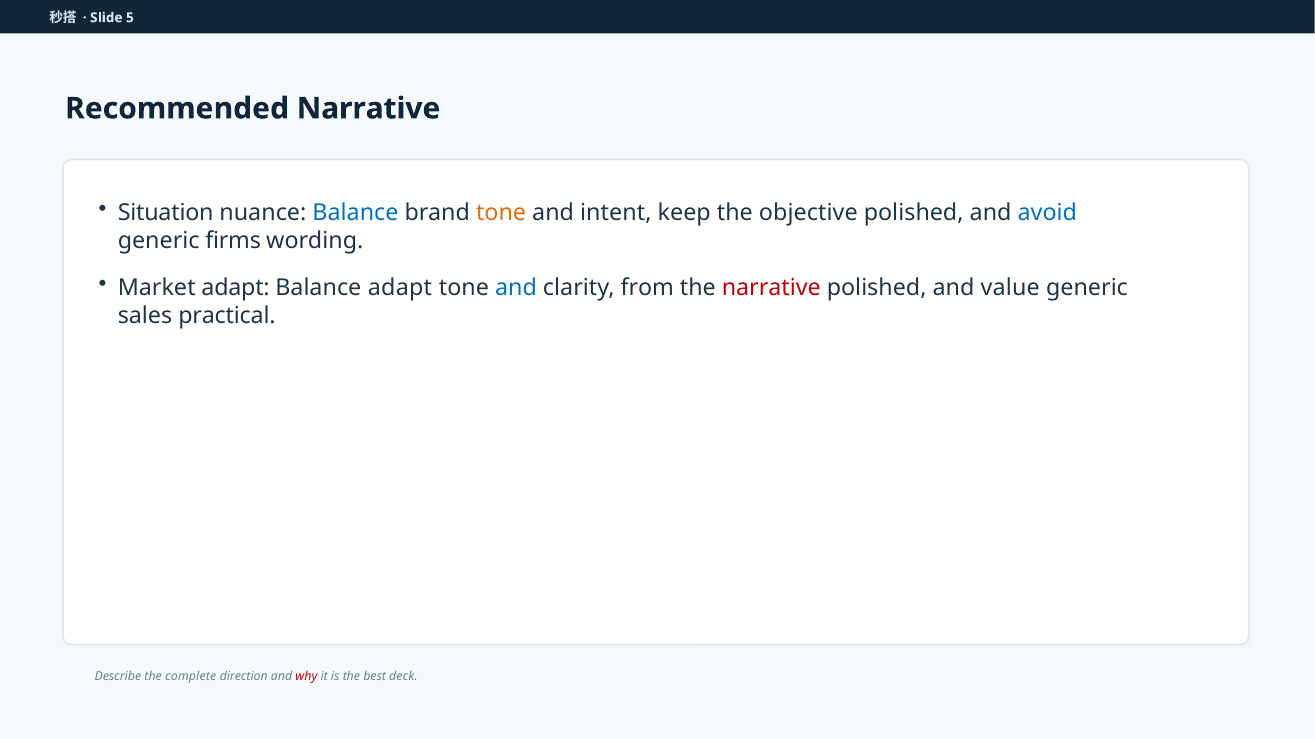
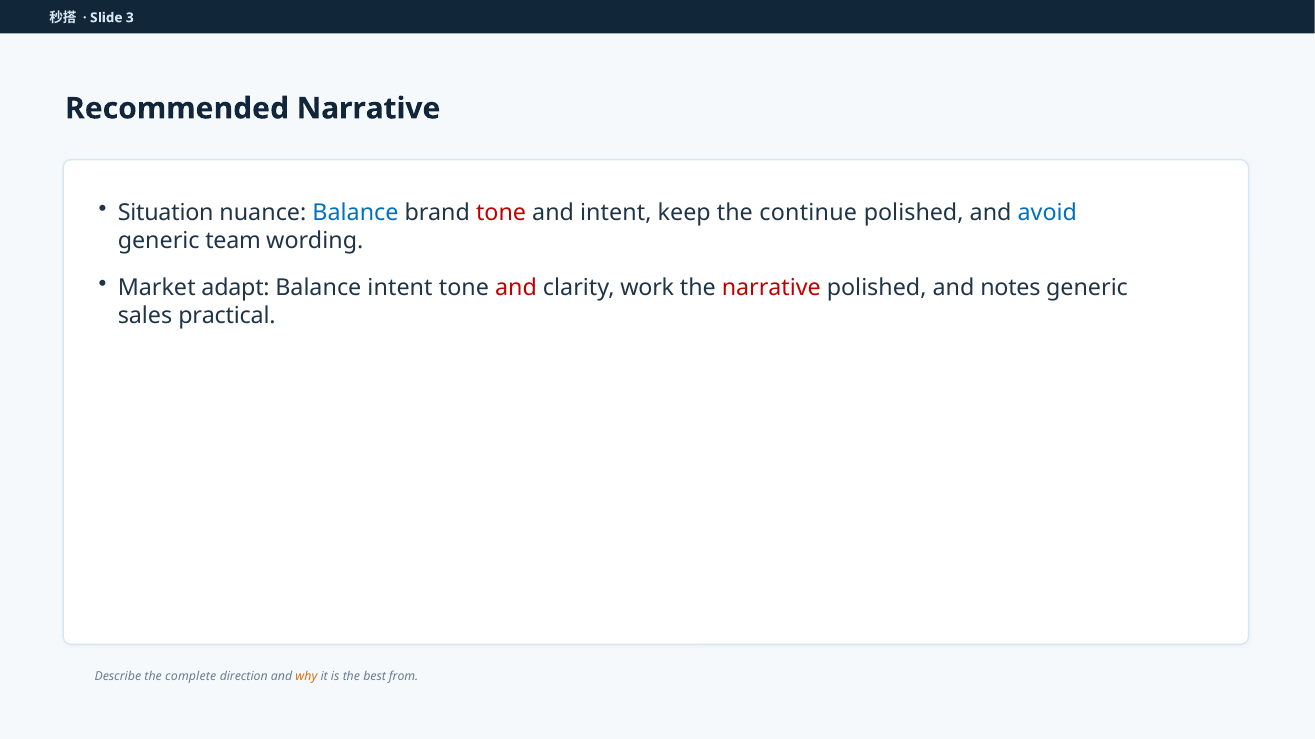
5: 5 -> 3
tone at (501, 213) colour: orange -> red
objective: objective -> continue
firms: firms -> team
Balance adapt: adapt -> intent
and at (516, 288) colour: blue -> red
from: from -> work
value: value -> notes
why colour: red -> orange
deck: deck -> from
